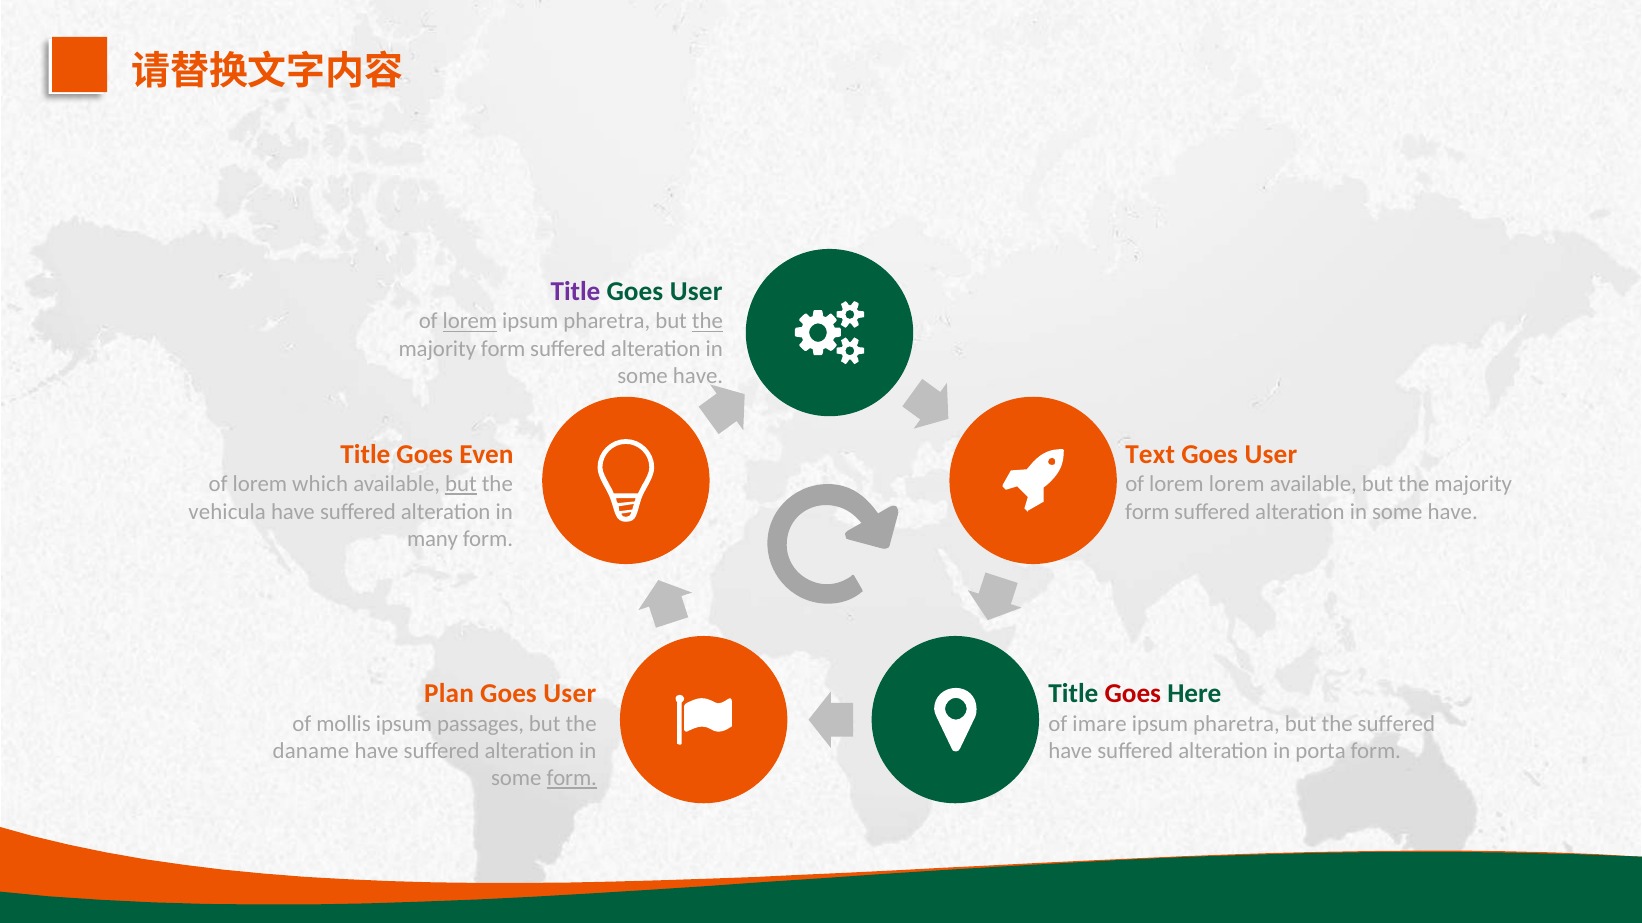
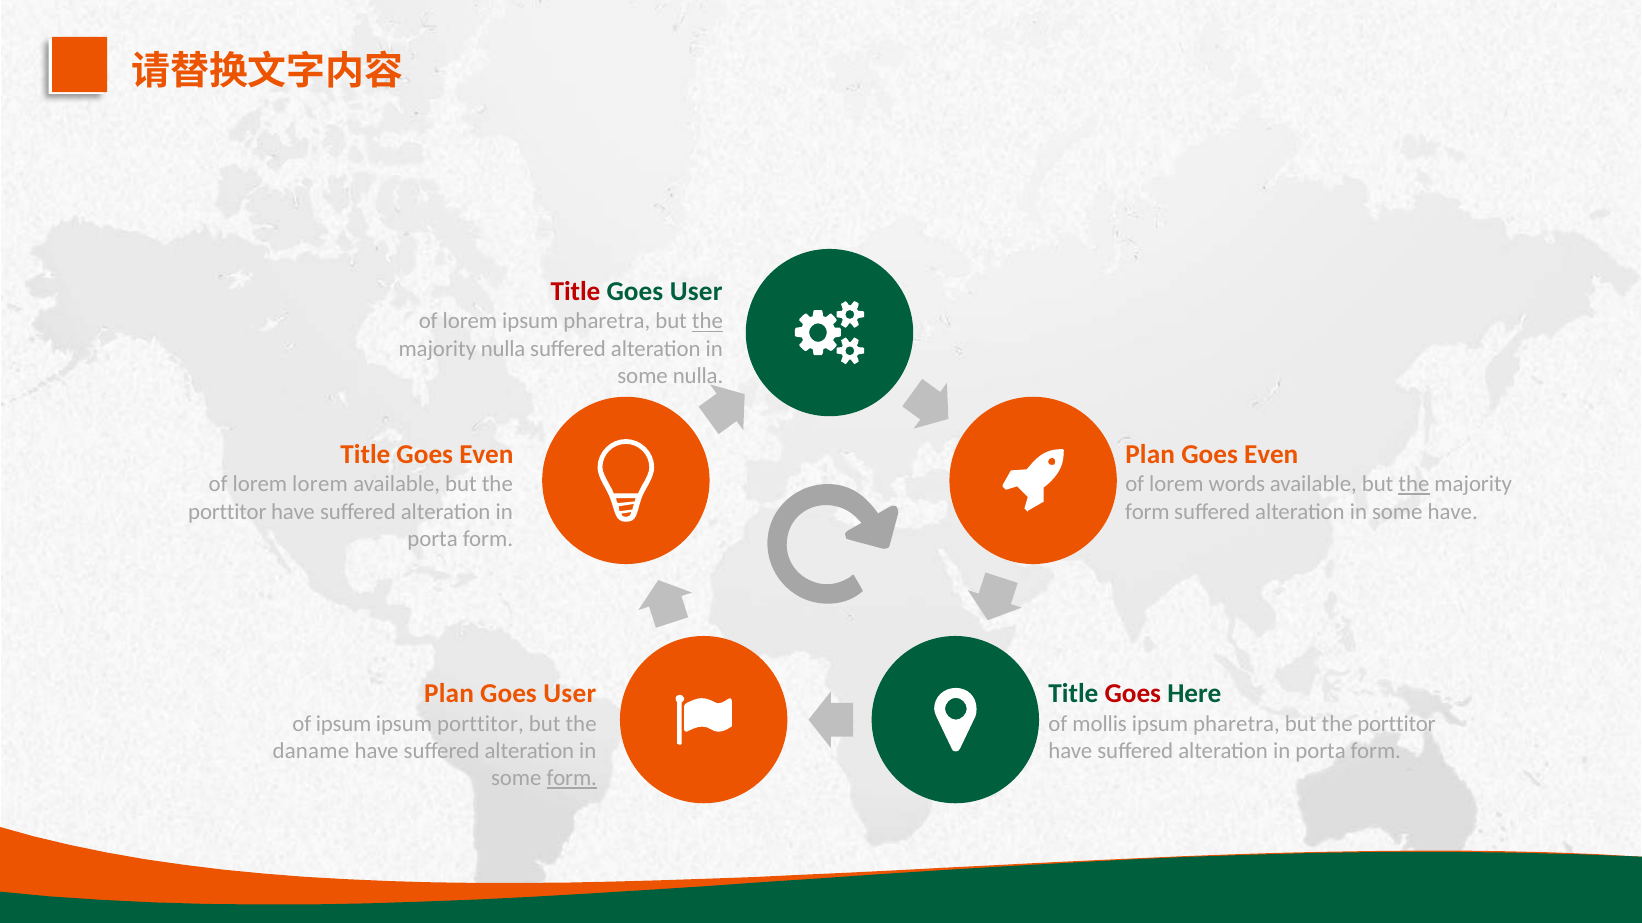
Title at (575, 292) colour: purple -> red
lorem at (470, 322) underline: present -> none
form at (503, 349): form -> nulla
have at (698, 376): have -> nulla
Text at (1150, 455): Text -> Plan
User at (1271, 455): User -> Even
lorem which: which -> lorem
but at (461, 485) underline: present -> none
lorem lorem: lorem -> words
the at (1414, 485) underline: none -> present
vehicula at (227, 512): vehicula -> porttitor
many at (433, 539): many -> porta
of mollis: mollis -> ipsum
ipsum passages: passages -> porttitor
imare: imare -> mollis
suffered at (1396, 724): suffered -> porttitor
